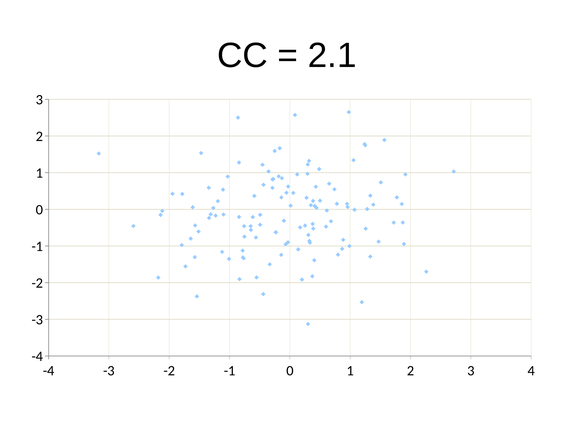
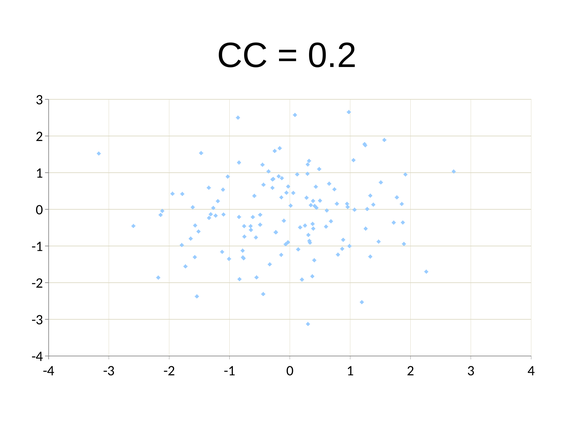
2.1: 2.1 -> 0.2
